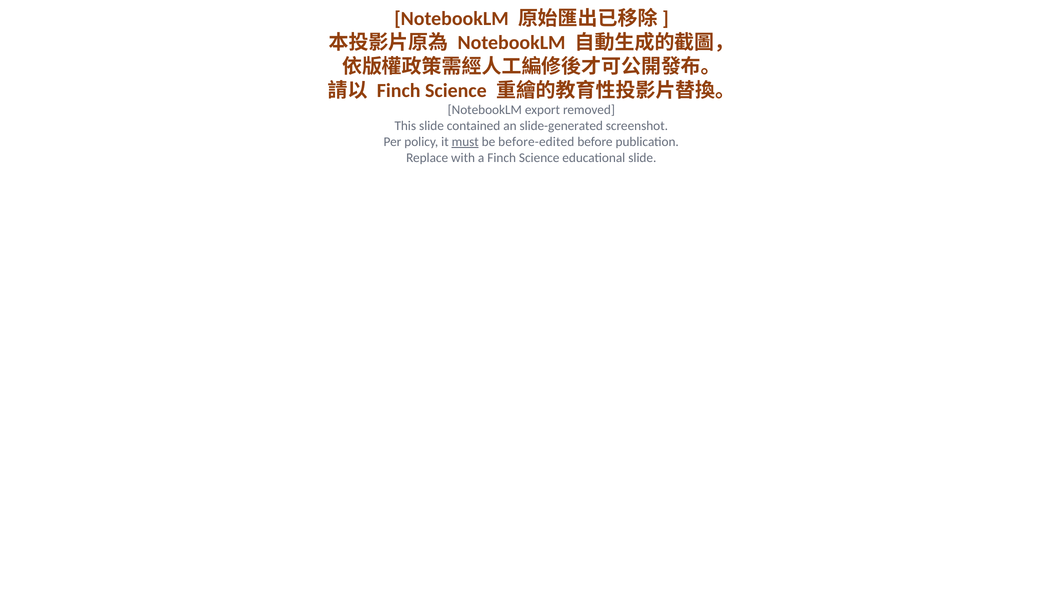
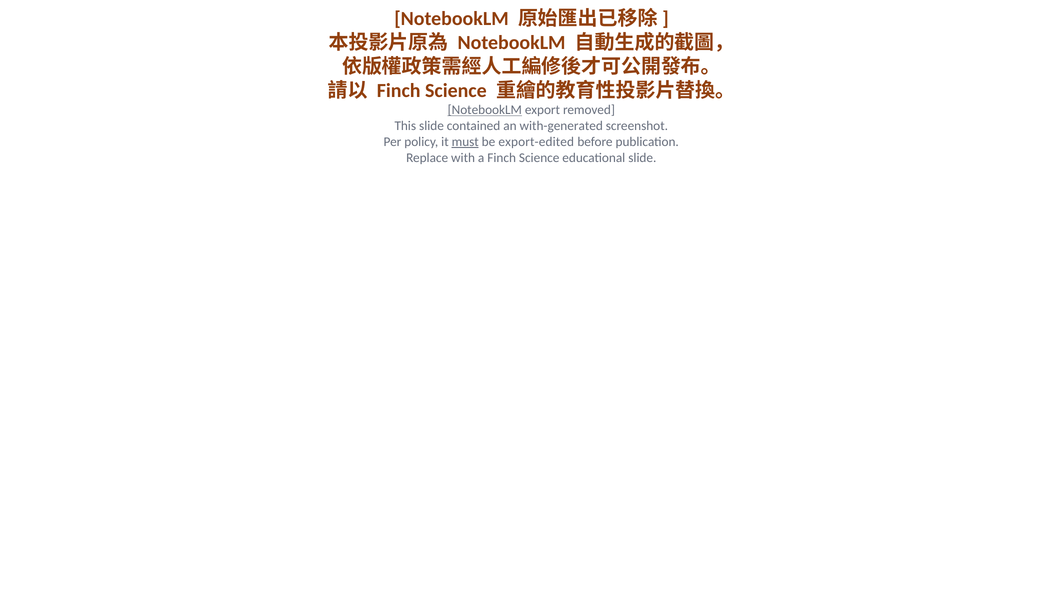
NotebookLM at (485, 110) underline: none -> present
slide-generated: slide-generated -> with-generated
before-edited: before-edited -> export-edited
